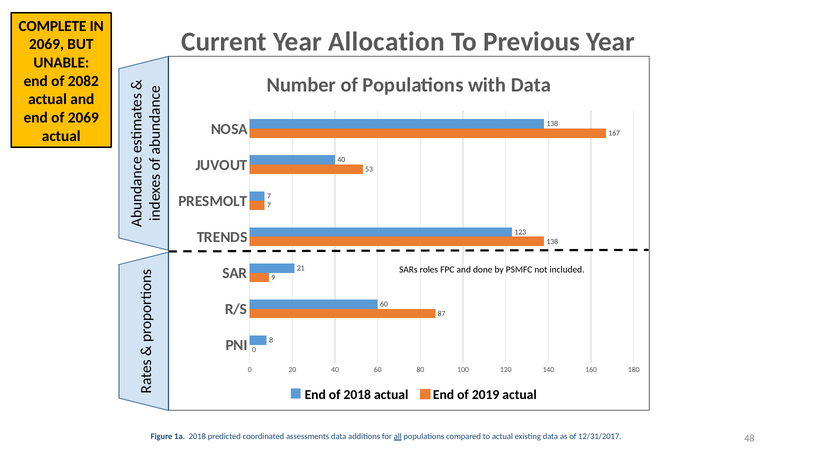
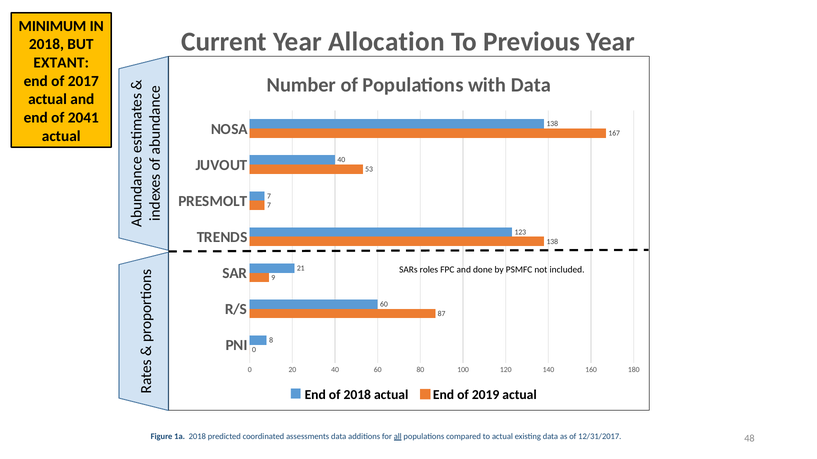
COMPLETE: COMPLETE -> MINIMUM
2069 at (46, 44): 2069 -> 2018
UNABLE: UNABLE -> EXTANT
2082 at (83, 81): 2082 -> 2017
of 2069: 2069 -> 2041
